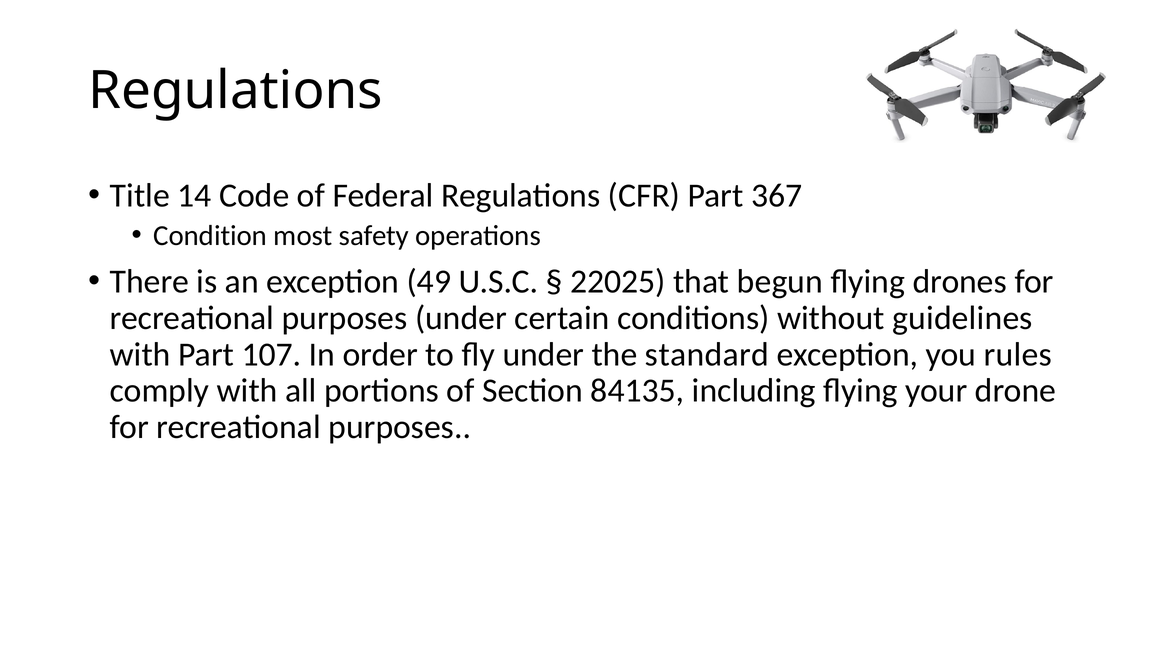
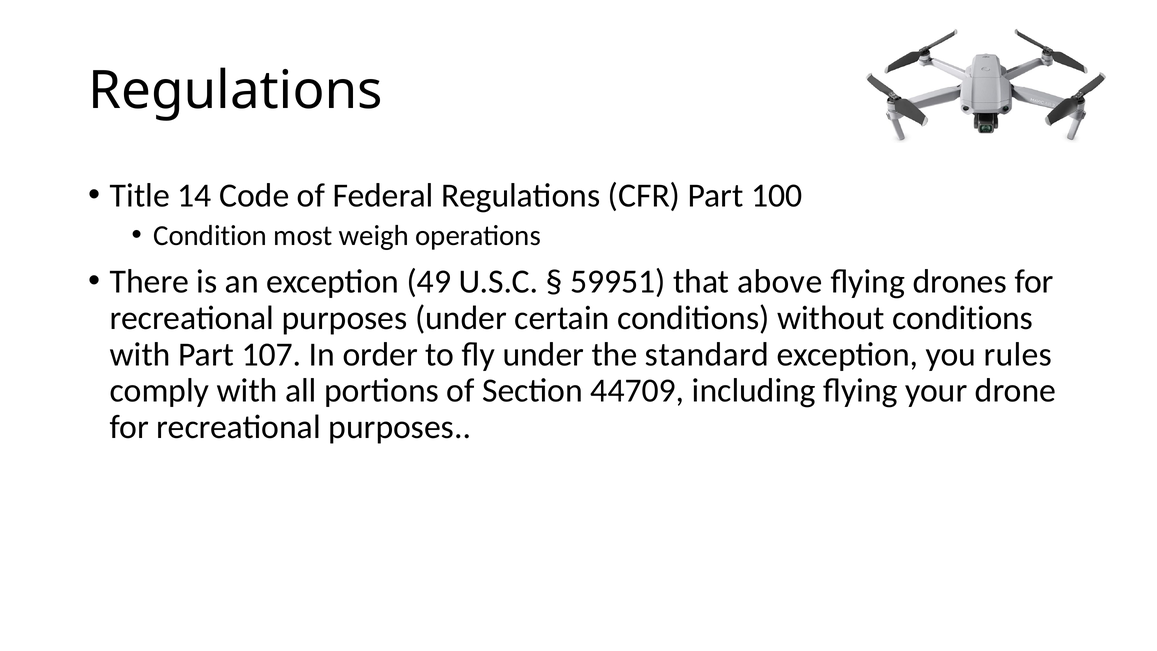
367: 367 -> 100
safety: safety -> weigh
22025: 22025 -> 59951
begun: begun -> above
without guidelines: guidelines -> conditions
84135: 84135 -> 44709
